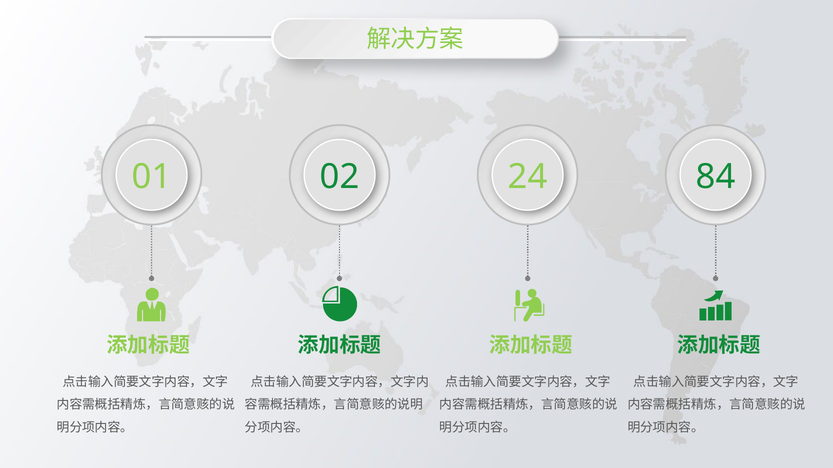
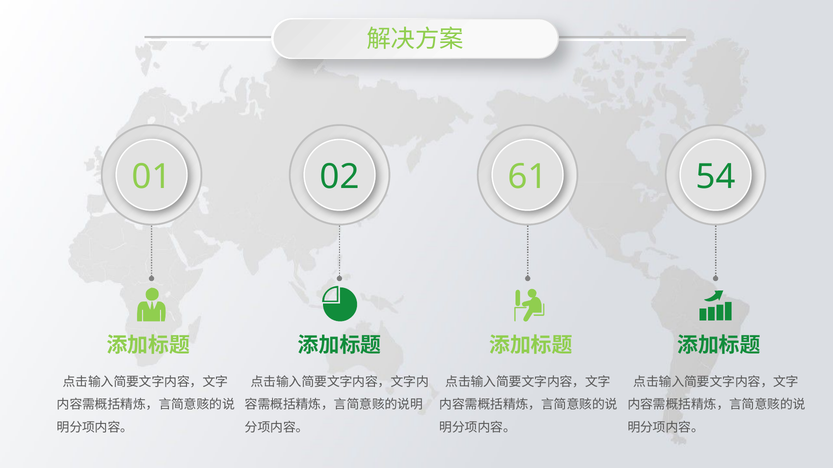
24: 24 -> 61
84: 84 -> 54
